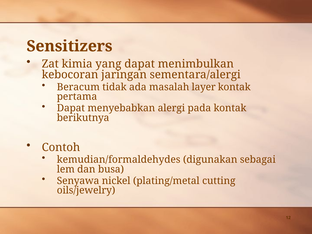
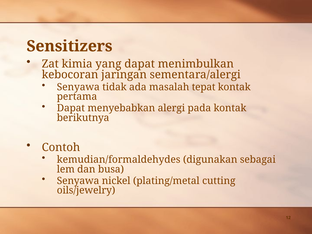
Beracum at (78, 87): Beracum -> Senyawa
layer: layer -> tepat
